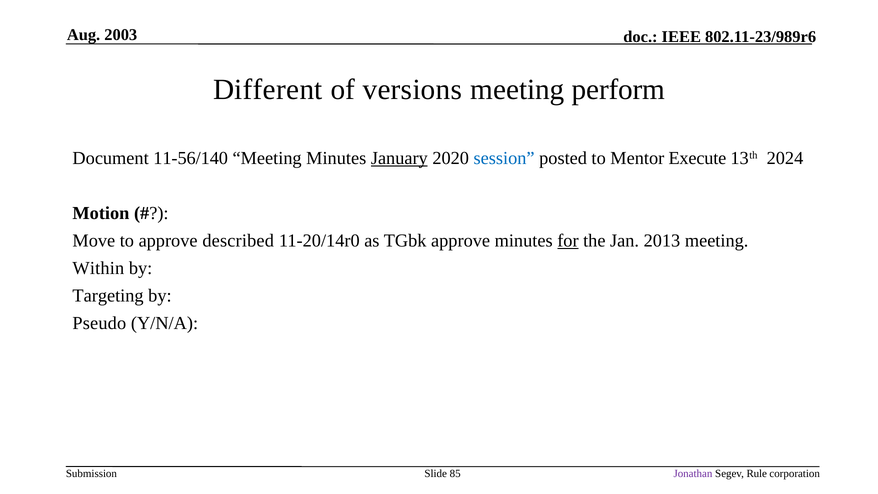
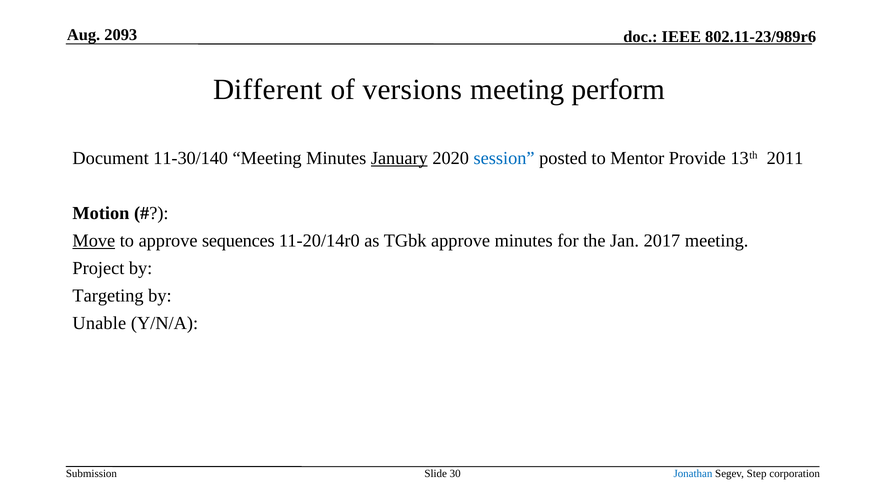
2003: 2003 -> 2093
11-56/140: 11-56/140 -> 11-30/140
Execute: Execute -> Provide
2024: 2024 -> 2011
Move underline: none -> present
described: described -> sequences
for underline: present -> none
2013: 2013 -> 2017
Within: Within -> Project
Pseudo: Pseudo -> Unable
85: 85 -> 30
Jonathan colour: purple -> blue
Rule: Rule -> Step
